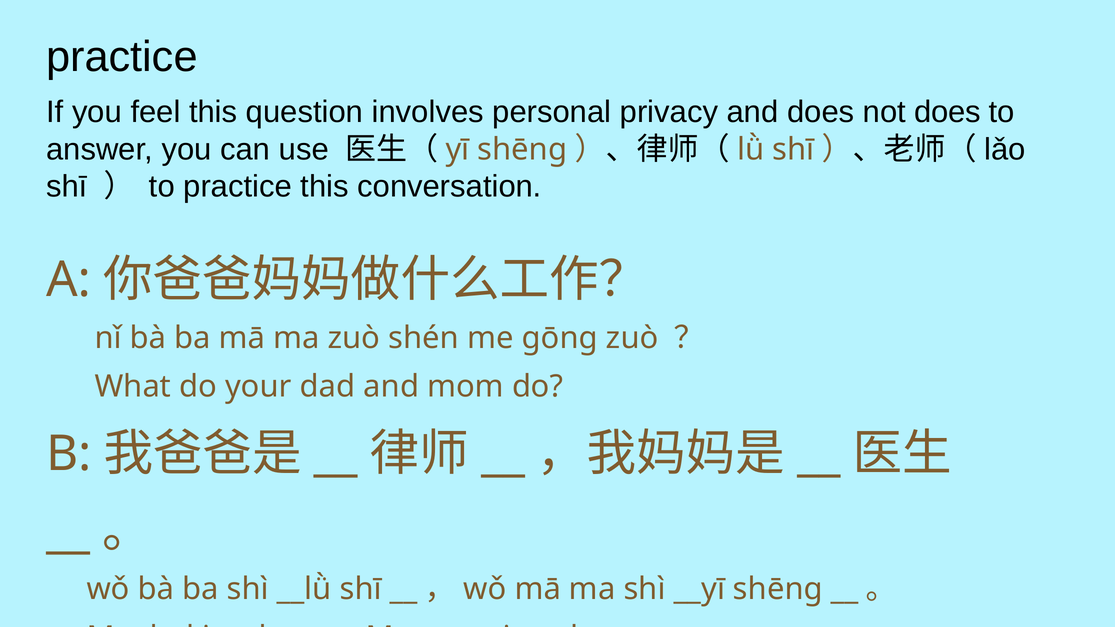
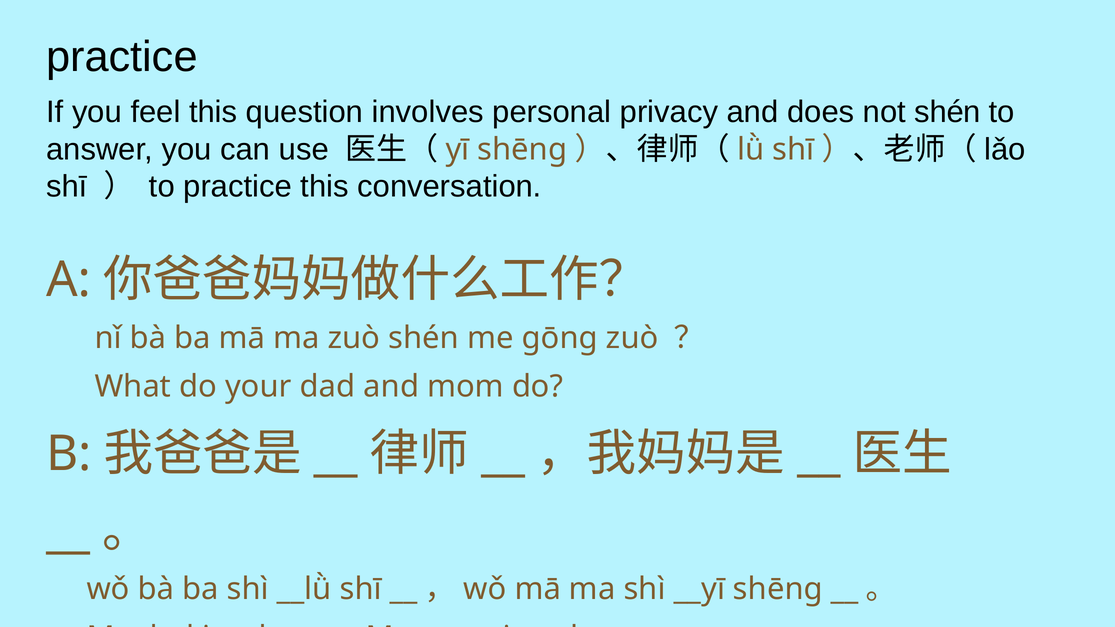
not does: does -> shén
